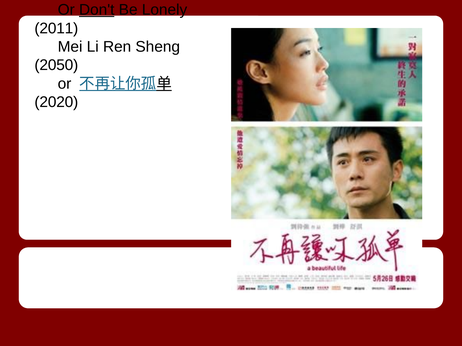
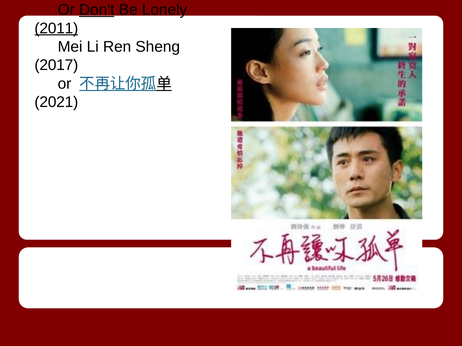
2011 at (56, 28) underline: none -> present
2050: 2050 -> 2017
2020: 2020 -> 2021
